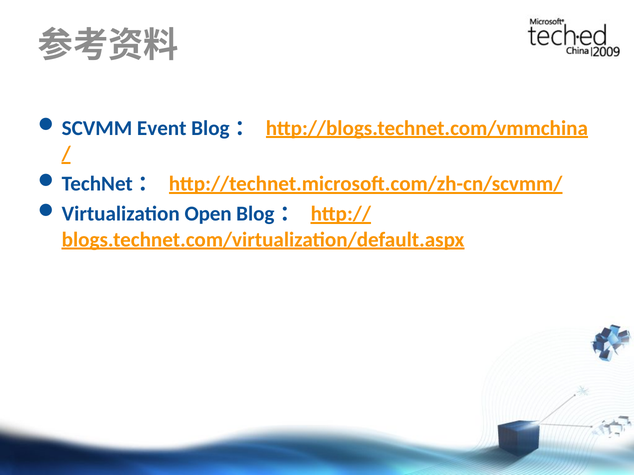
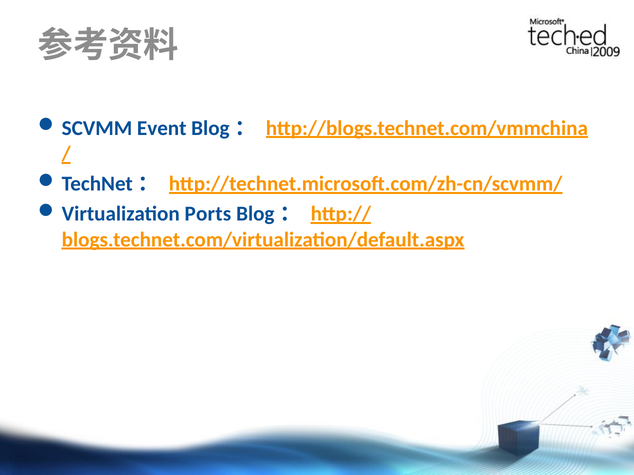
Open: Open -> Ports
